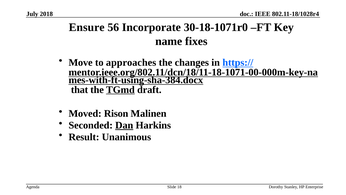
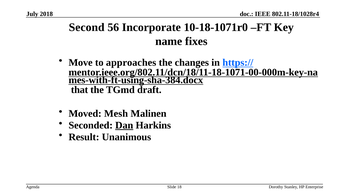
Ensure: Ensure -> Second
30-18-1071r0: 30-18-1071r0 -> 10-18-1071r0
TGmd underline: present -> none
Rison: Rison -> Mesh
